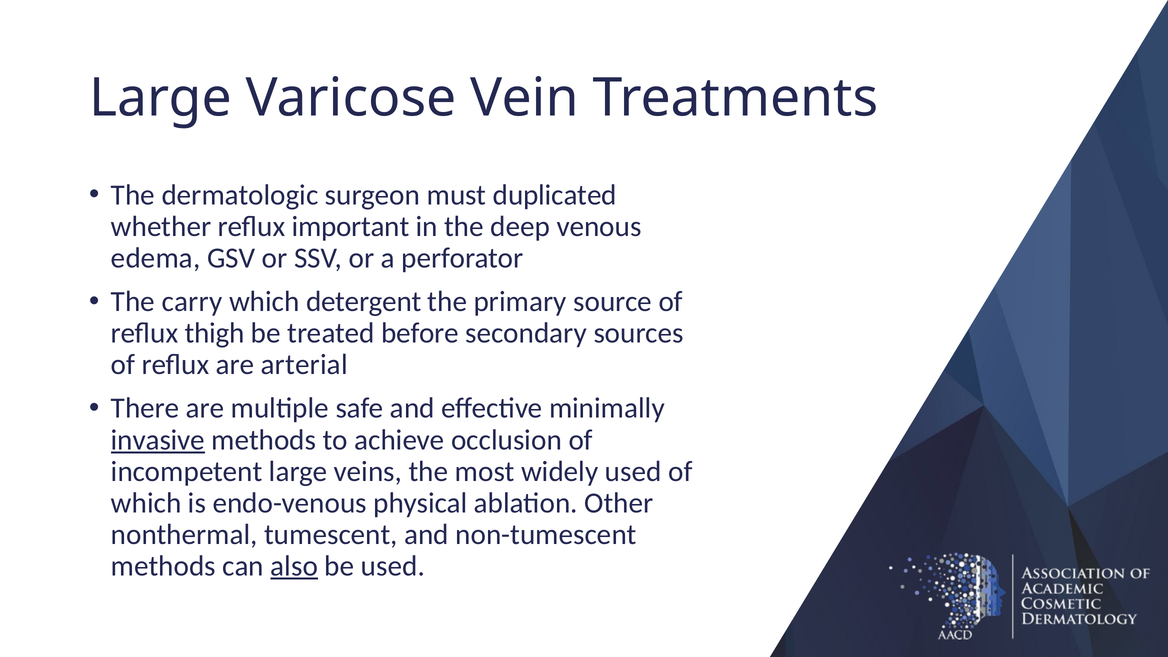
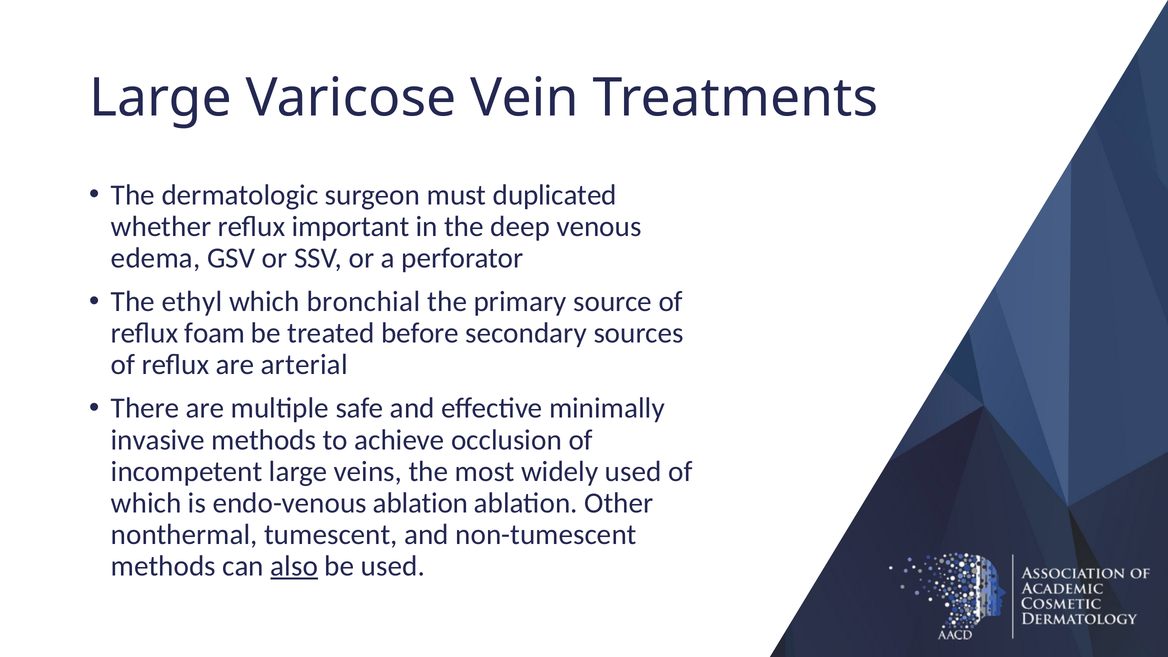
carry: carry -> ethyl
detergent: detergent -> bronchial
thigh: thigh -> foam
invasive underline: present -> none
endo-venous physical: physical -> ablation
